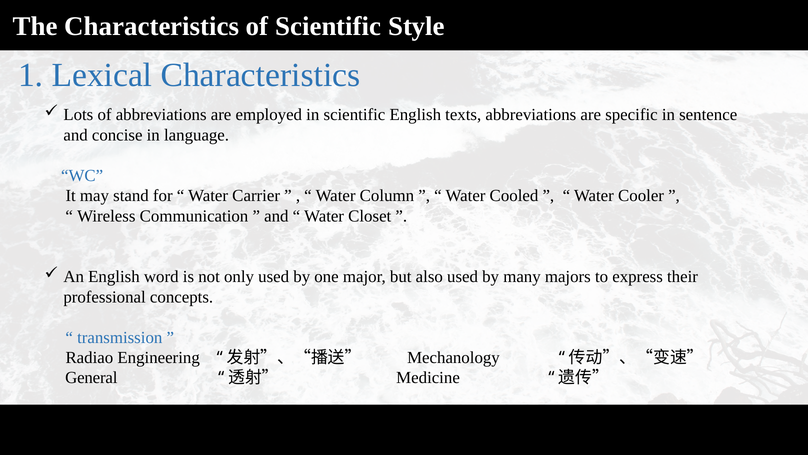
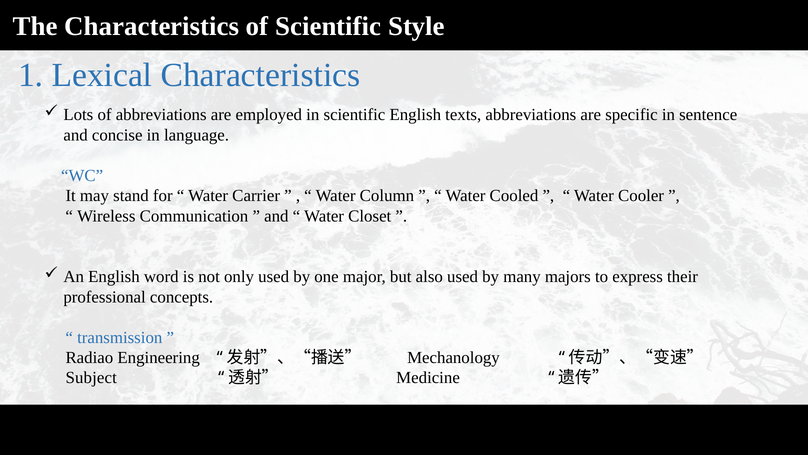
General: General -> Subject
